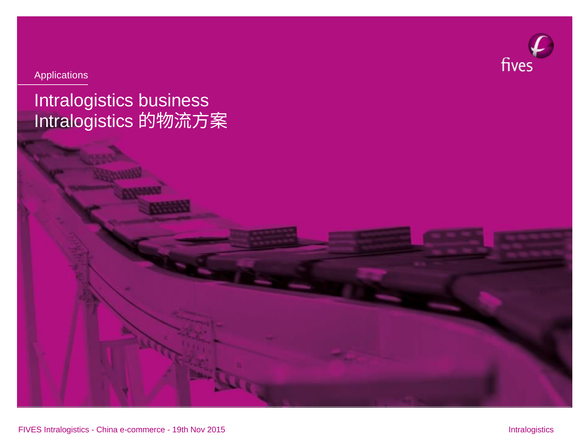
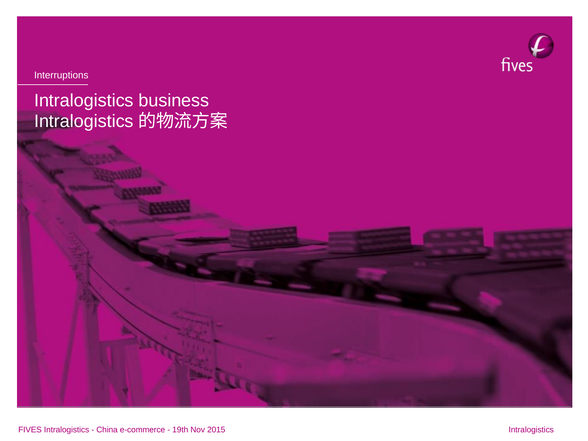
Applications: Applications -> Interruptions
